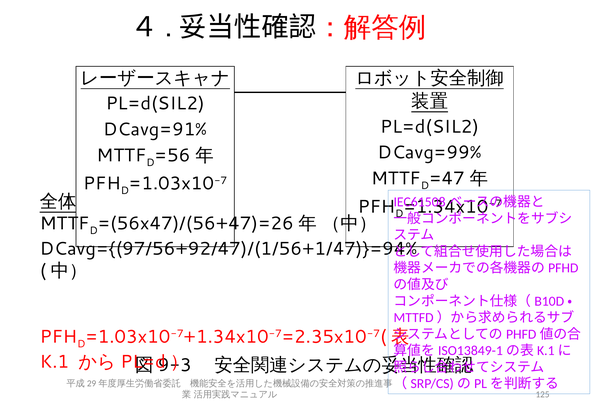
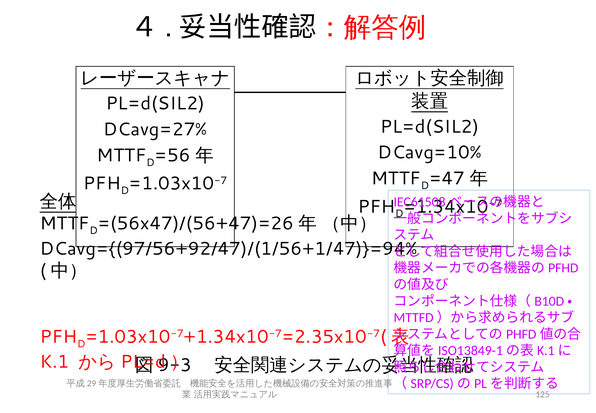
DCavg=91%: DCavg=91% -> DCavg=27%
DCavg=99%: DCavg=99% -> DCavg=10%
